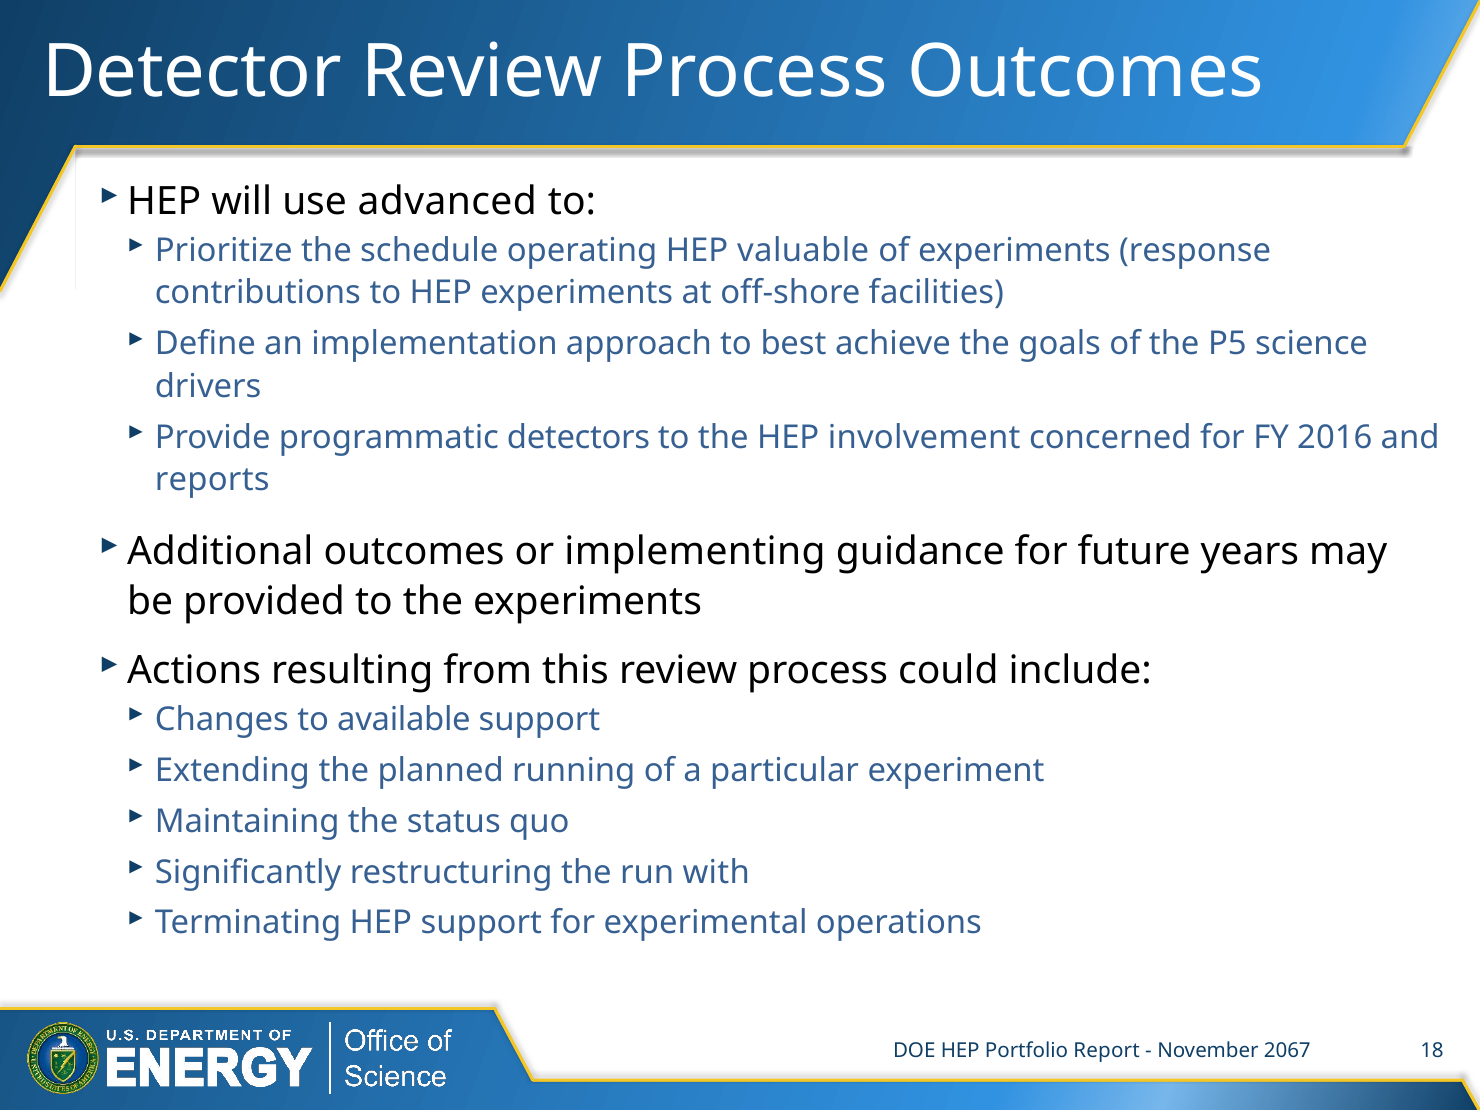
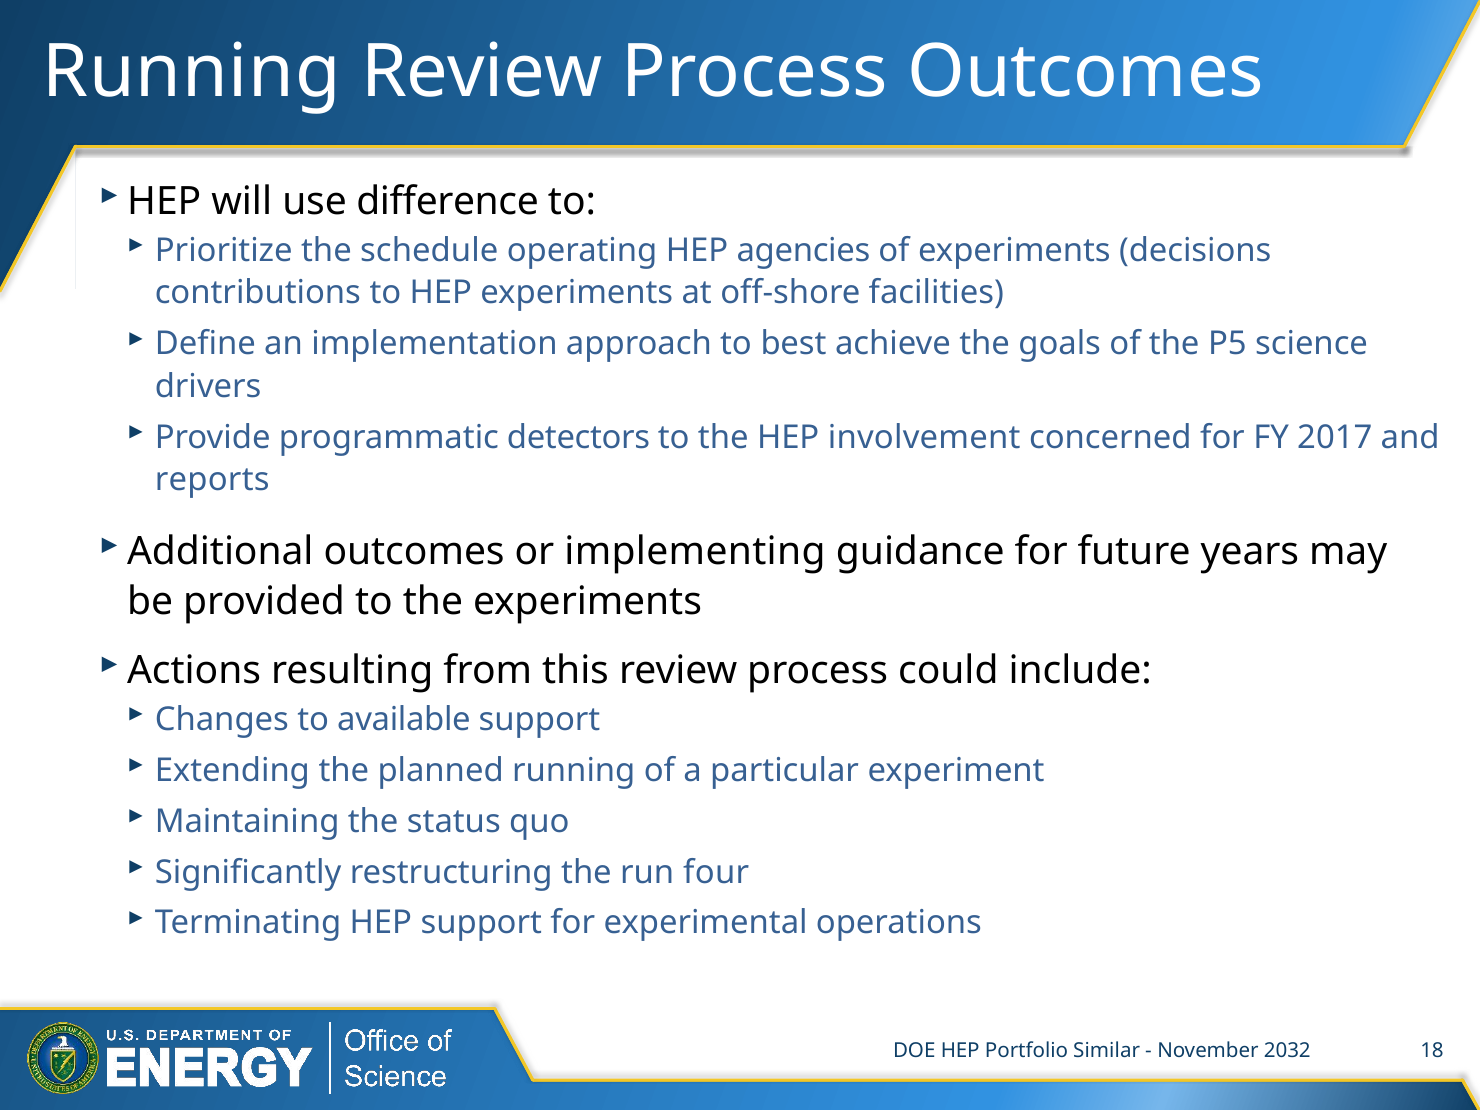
Detector at (192, 73): Detector -> Running
advanced: advanced -> difference
valuable: valuable -> agencies
response: response -> decisions
2016: 2016 -> 2017
with: with -> four
Report: Report -> Similar
2067: 2067 -> 2032
